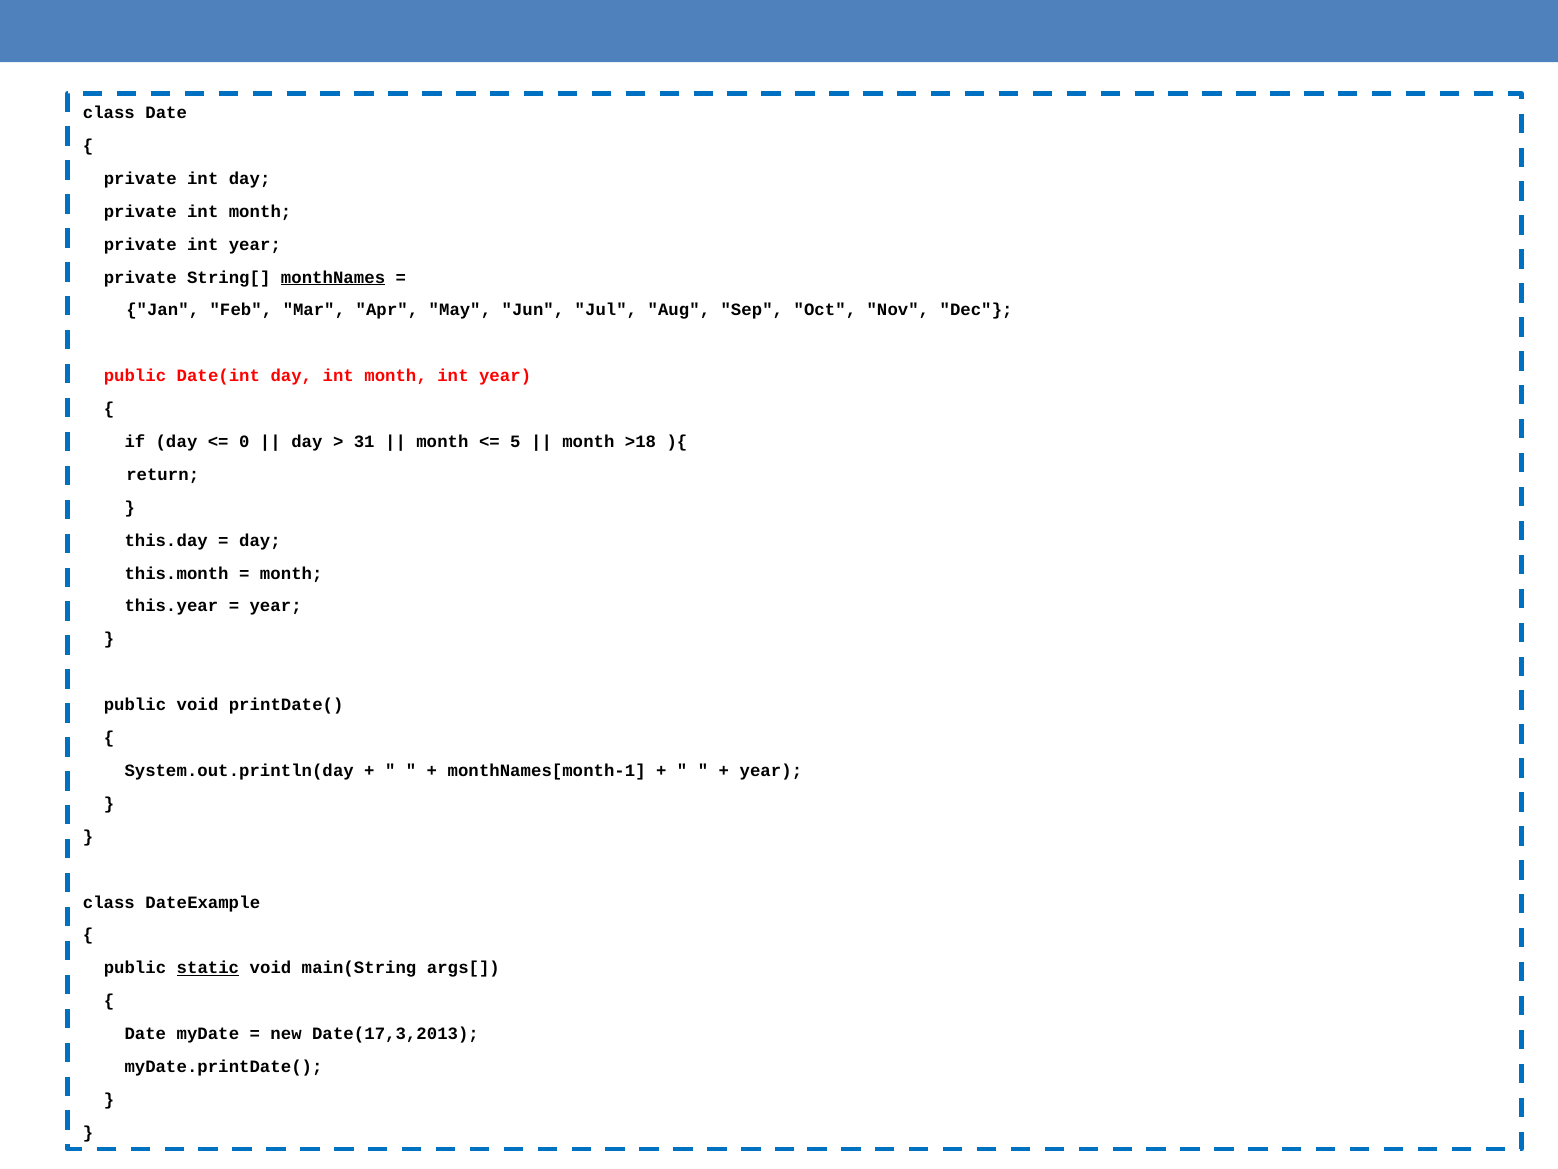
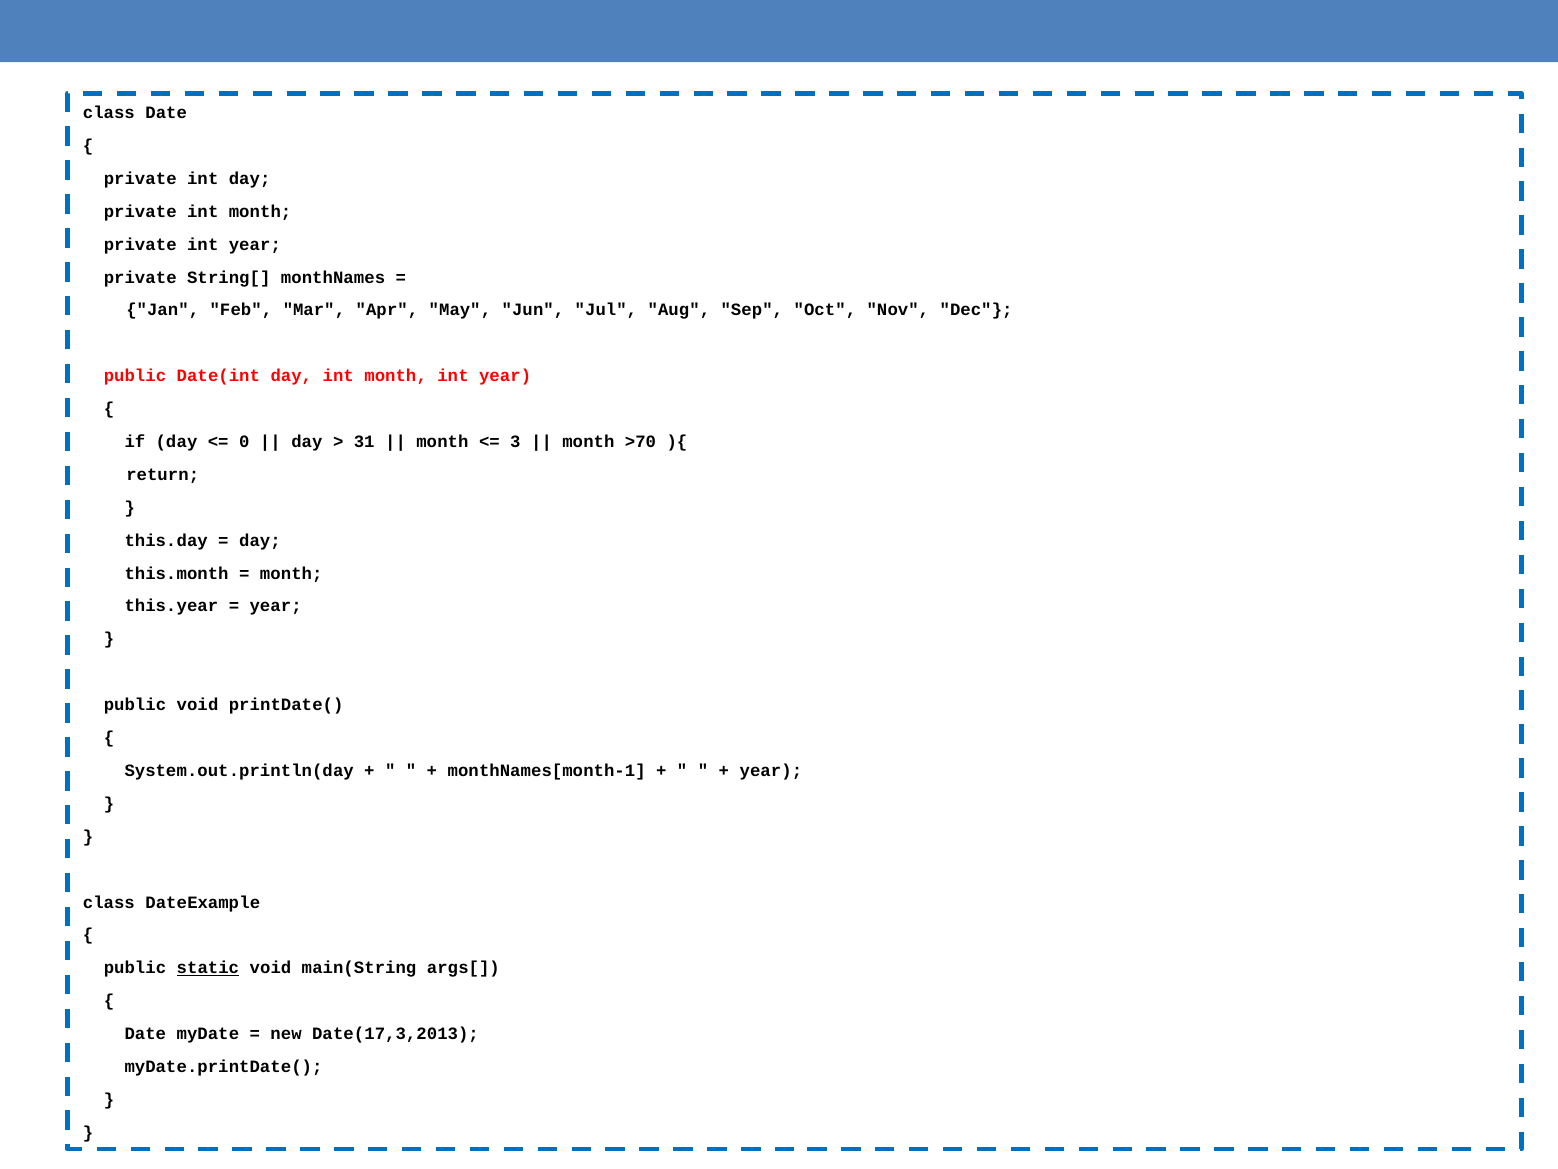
monthNames underline: present -> none
5: 5 -> 3
>18: >18 -> >70
